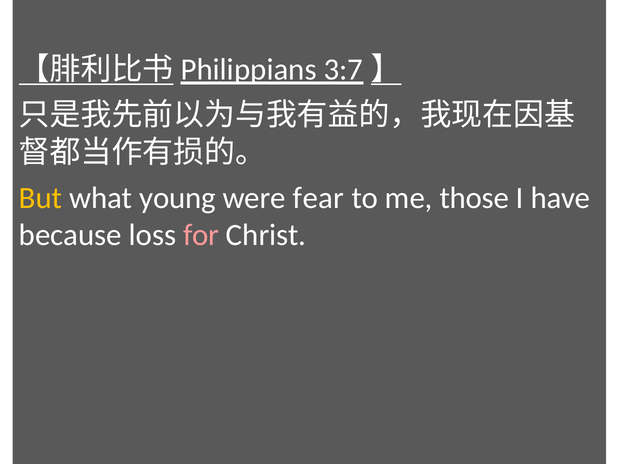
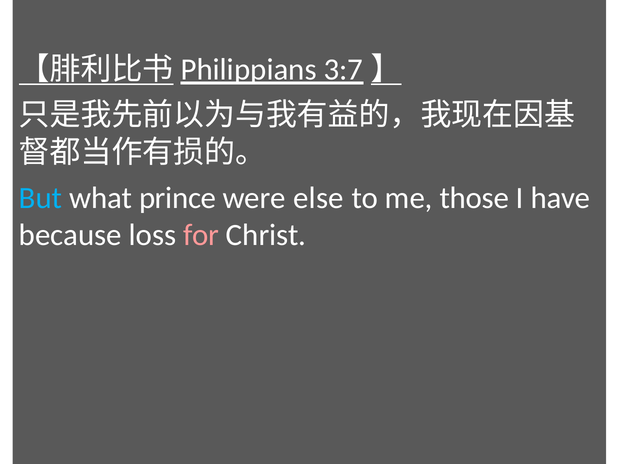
But colour: yellow -> light blue
young: young -> prince
fear: fear -> else
